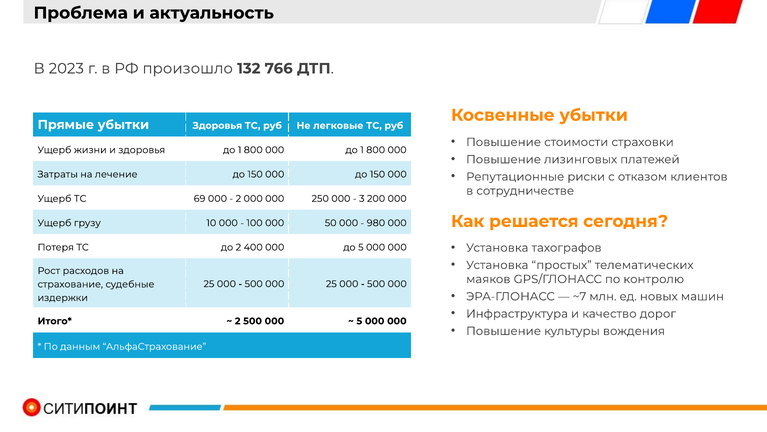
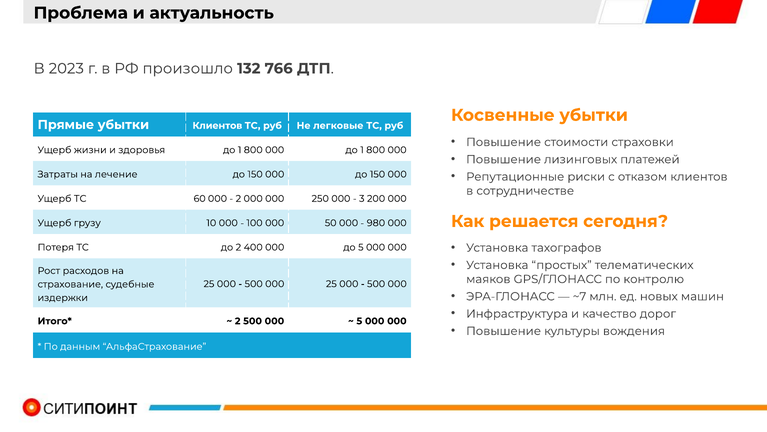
убытки Здоровья: Здоровья -> Клиентов
69: 69 -> 60
